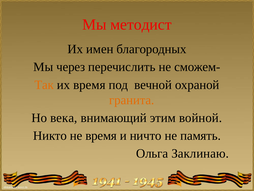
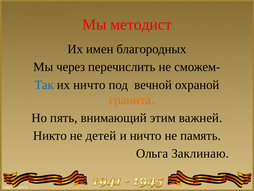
Так colour: orange -> blue
их время: время -> ничто
века: века -> пять
войной: войной -> важней
не время: время -> детей
